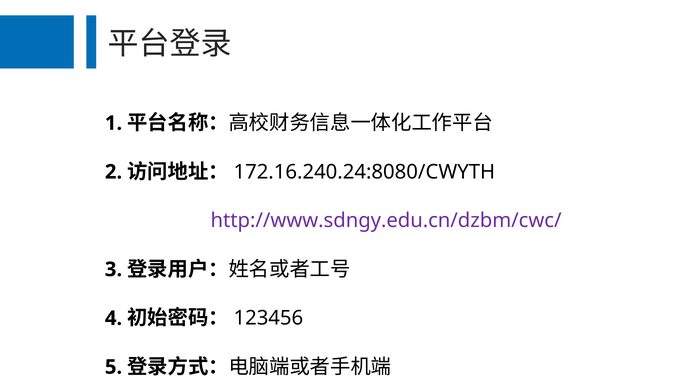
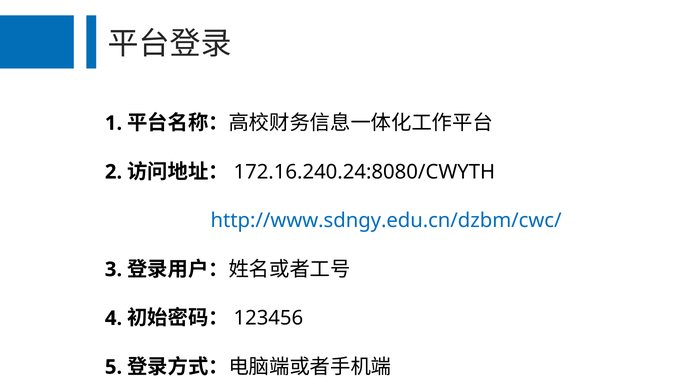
http://www.sdngy.edu.cn/dzbm/cwc/ colour: purple -> blue
